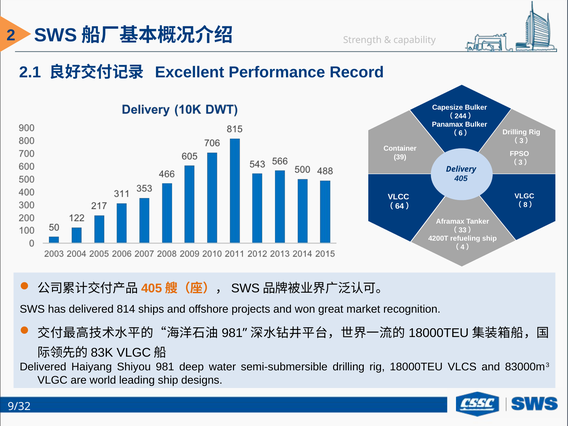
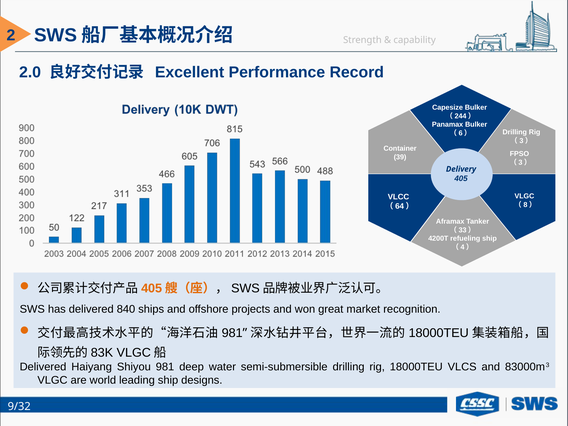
2.1: 2.1 -> 2.0
814: 814 -> 840
